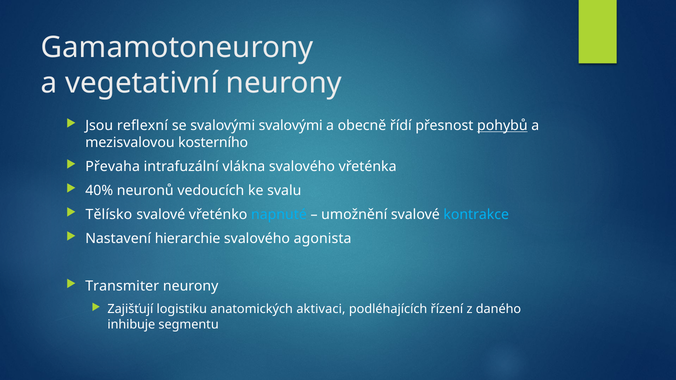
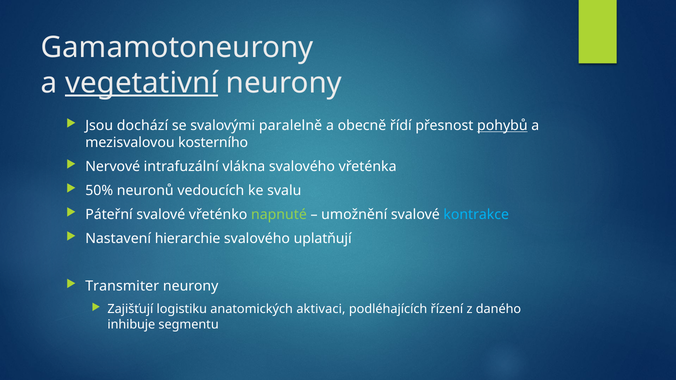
vegetativní underline: none -> present
reflexní: reflexní -> dochází
svalovými svalovými: svalovými -> paralelně
Převaha: Převaha -> Nervové
40%: 40% -> 50%
Tělísko: Tělísko -> Páteřní
napnuté colour: light blue -> light green
agonista: agonista -> uplatňují
